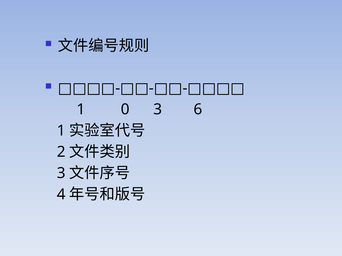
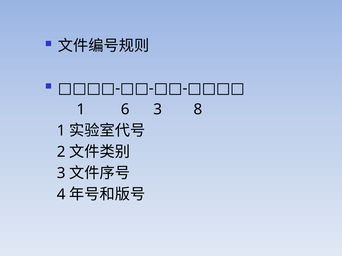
0: 0 -> 6
6: 6 -> 8
